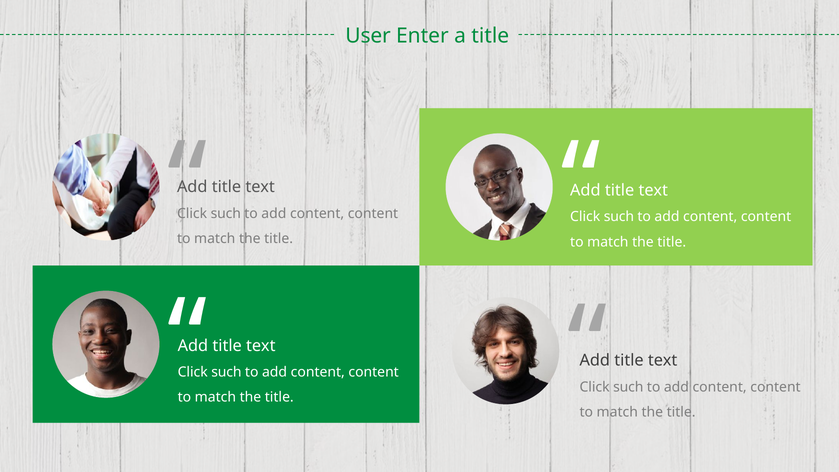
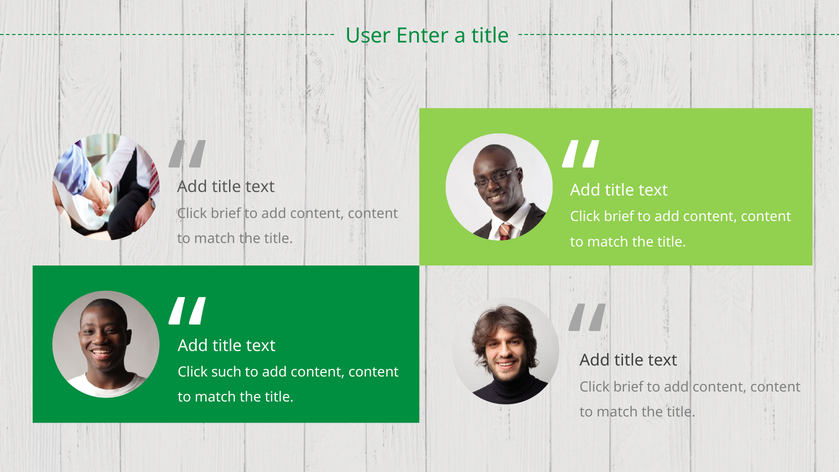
such at (226, 213): such -> brief
such at (619, 217): such -> brief
such at (628, 387): such -> brief
